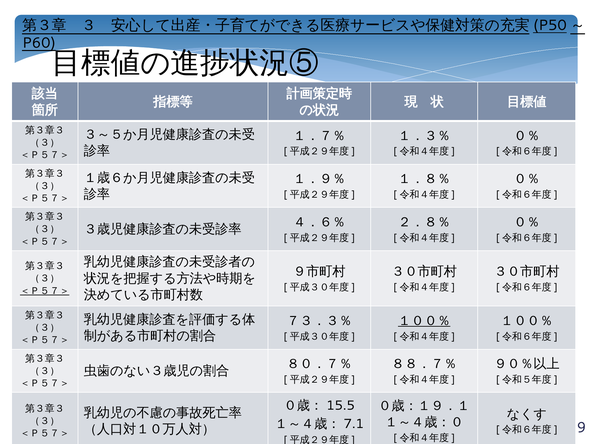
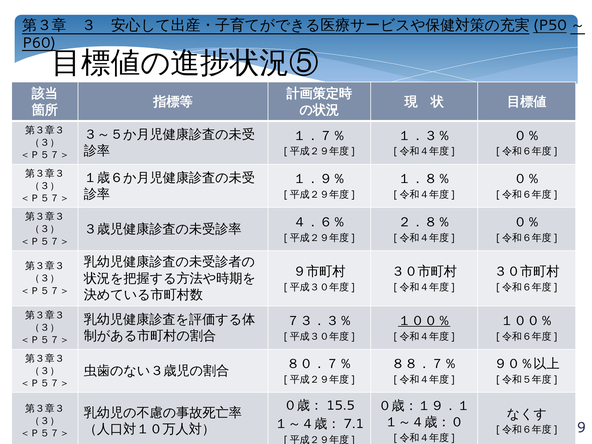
＜Ｐ５７＞ at (45, 291) underline: present -> none
